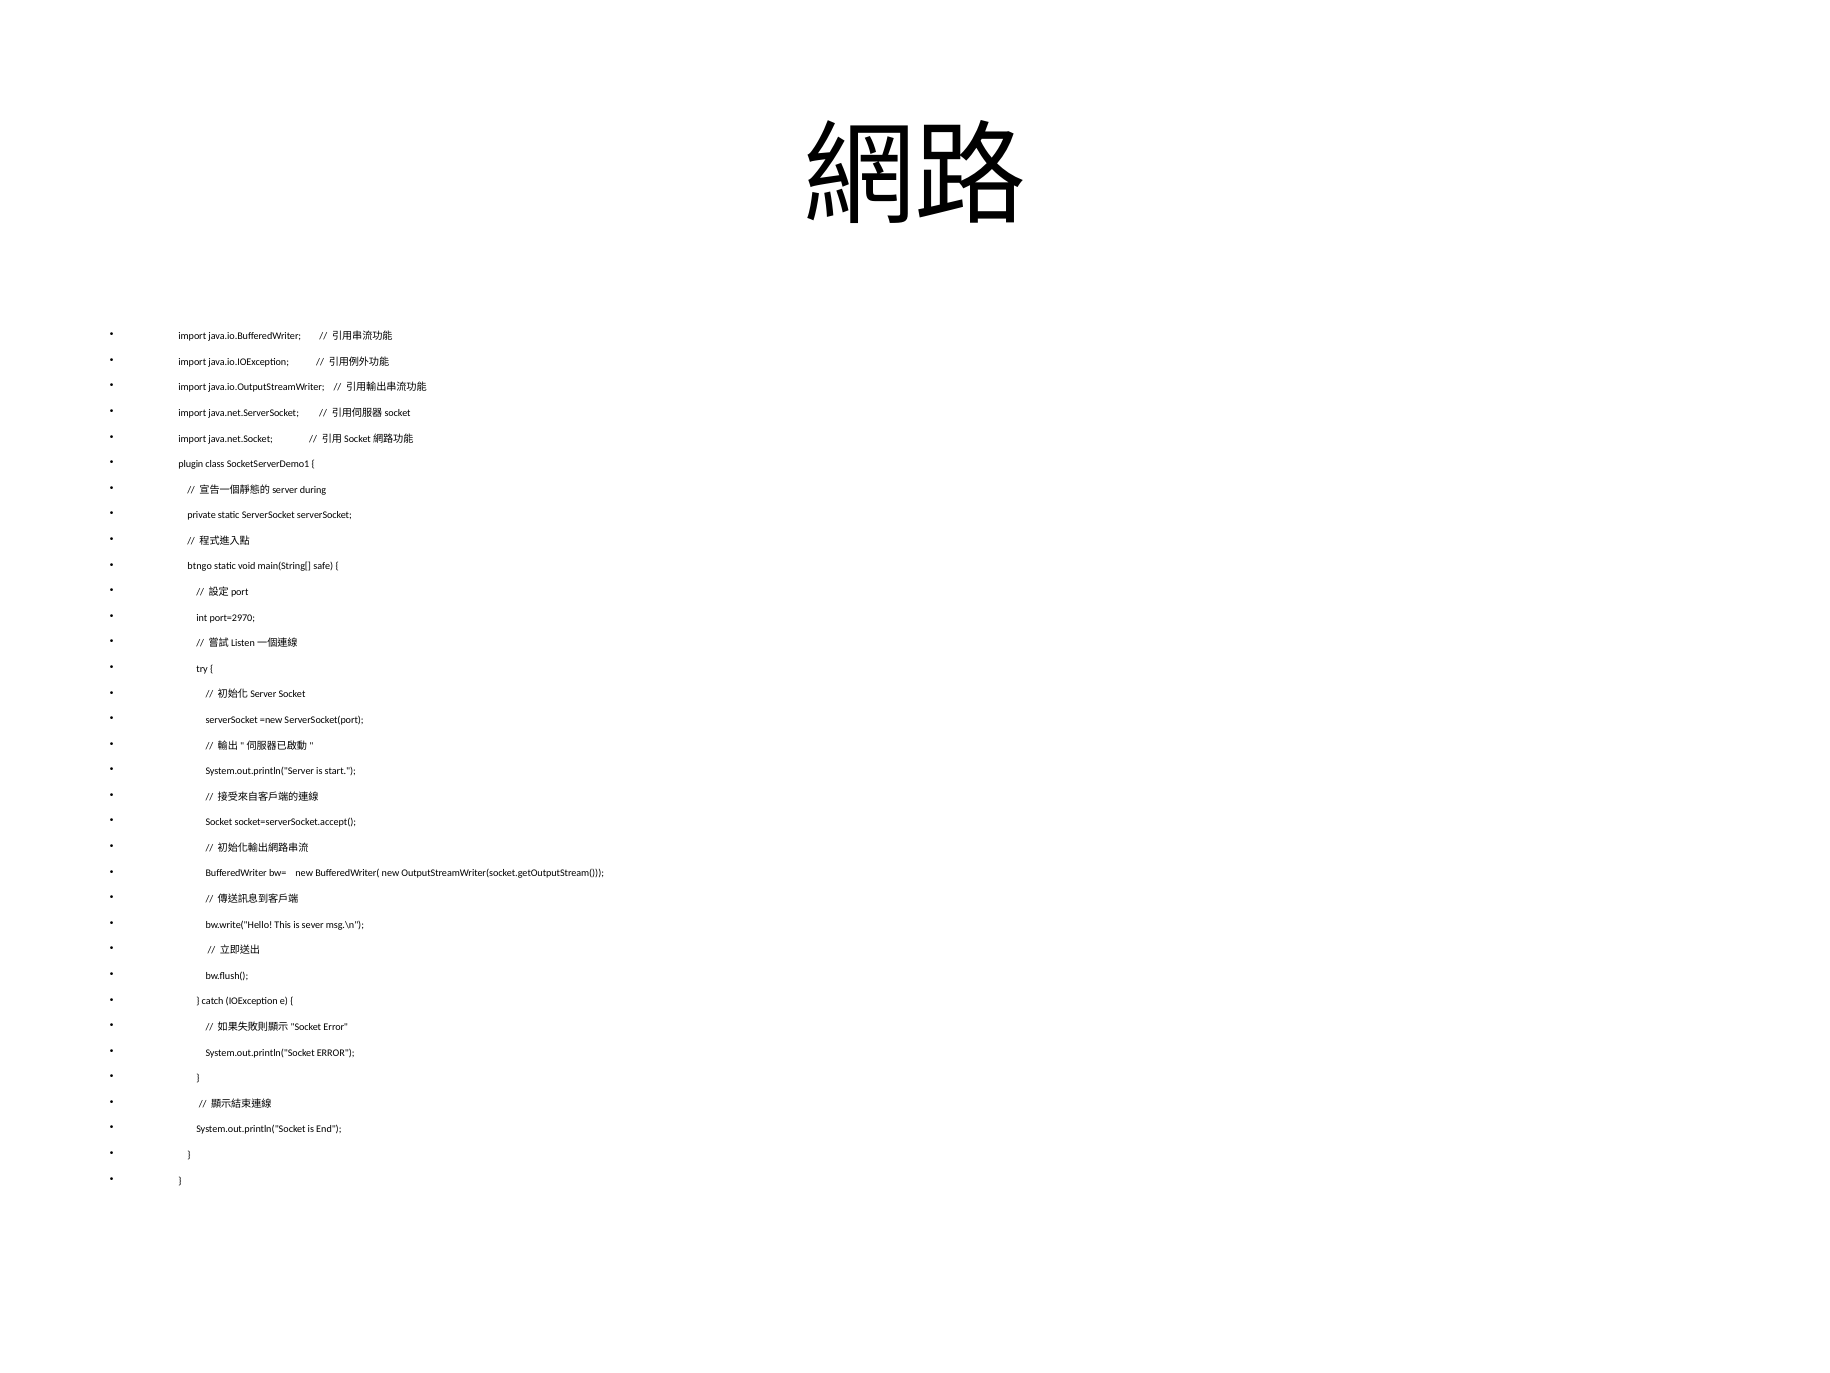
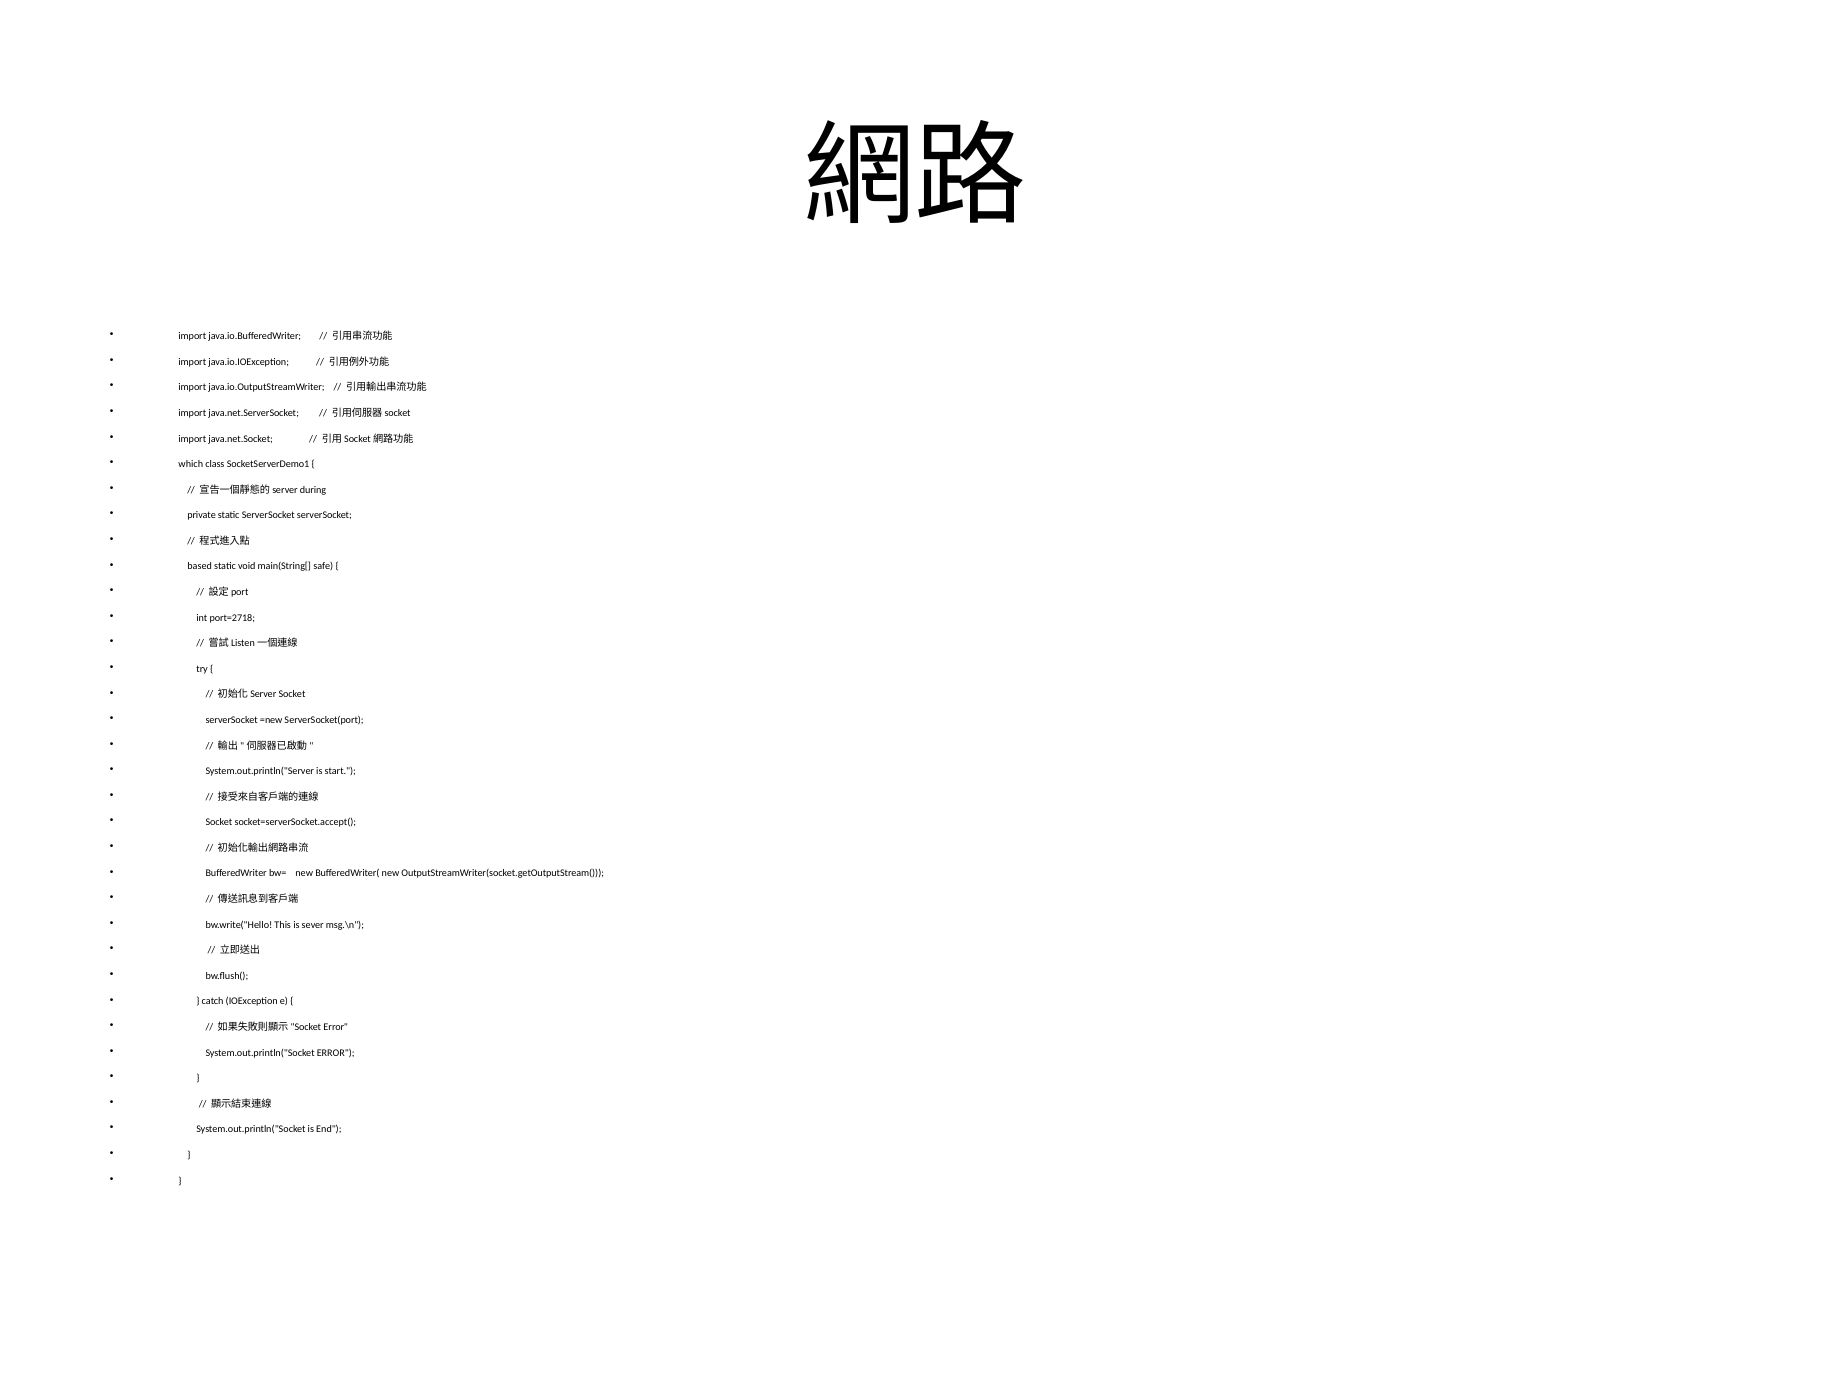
plugin: plugin -> which
btngo: btngo -> based
port=2970: port=2970 -> port=2718
